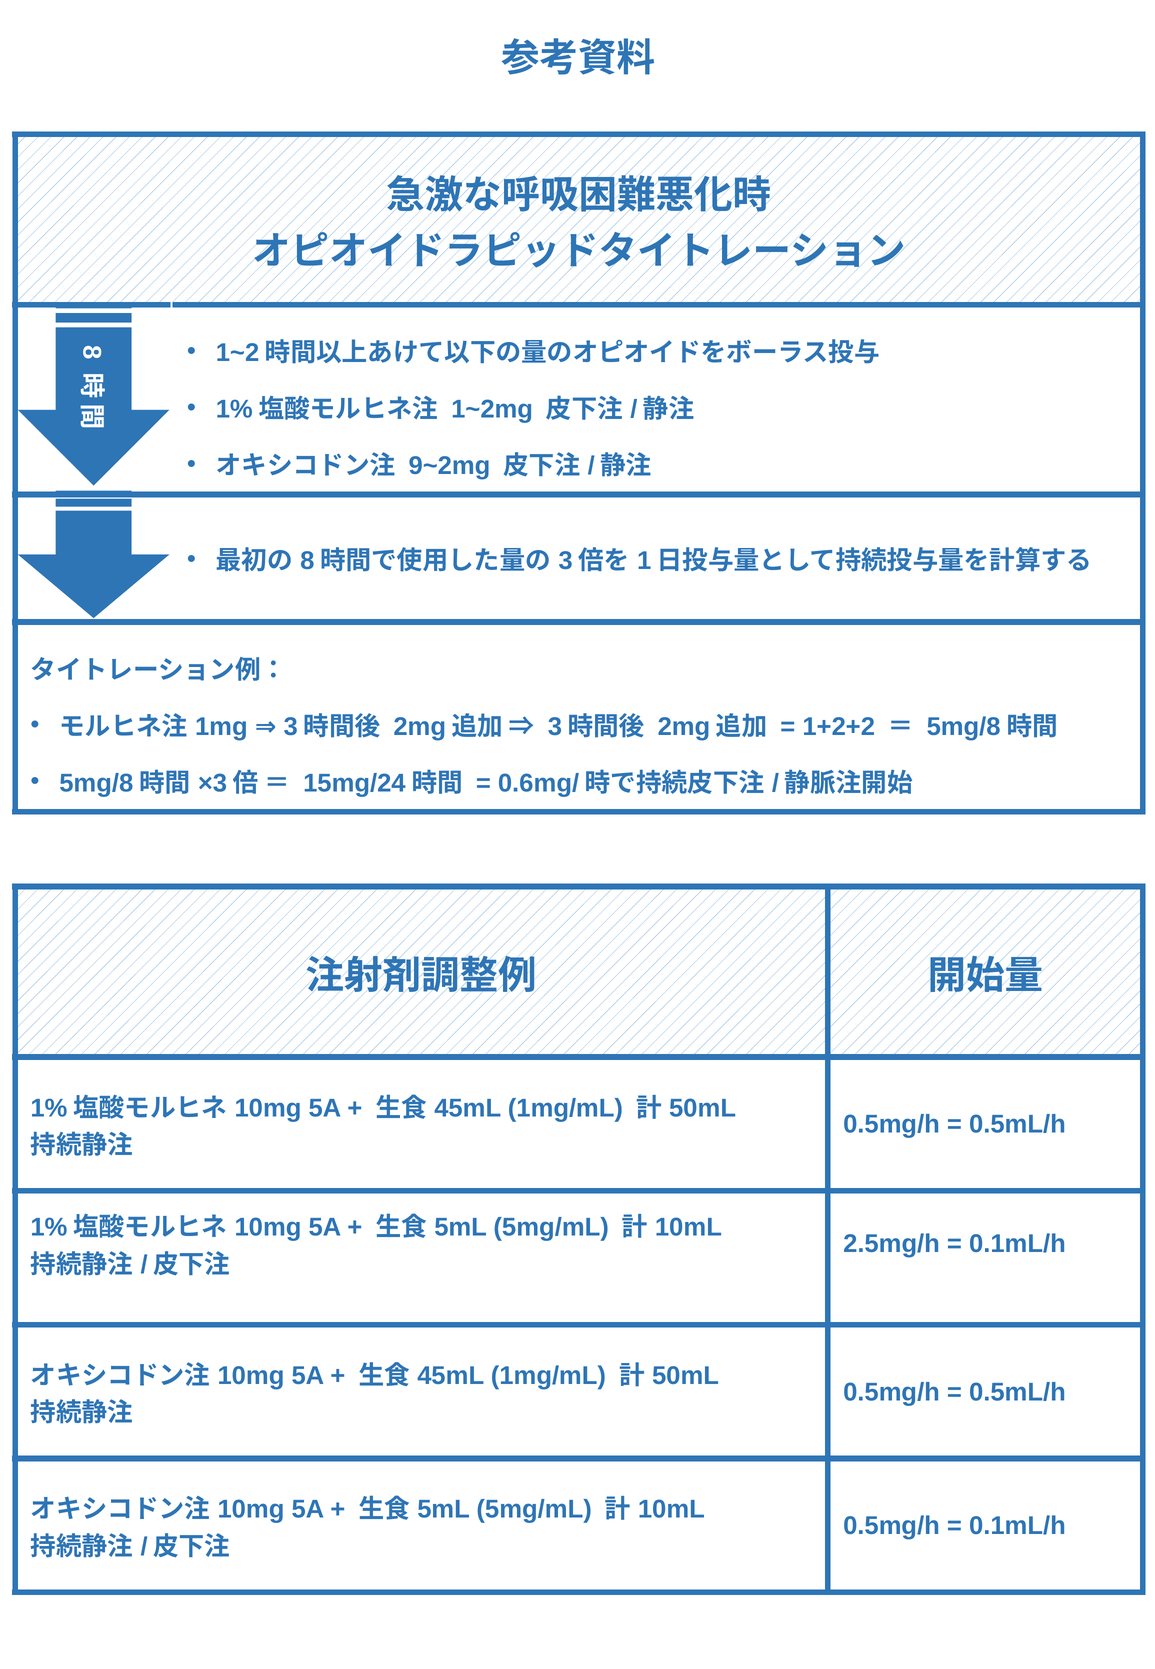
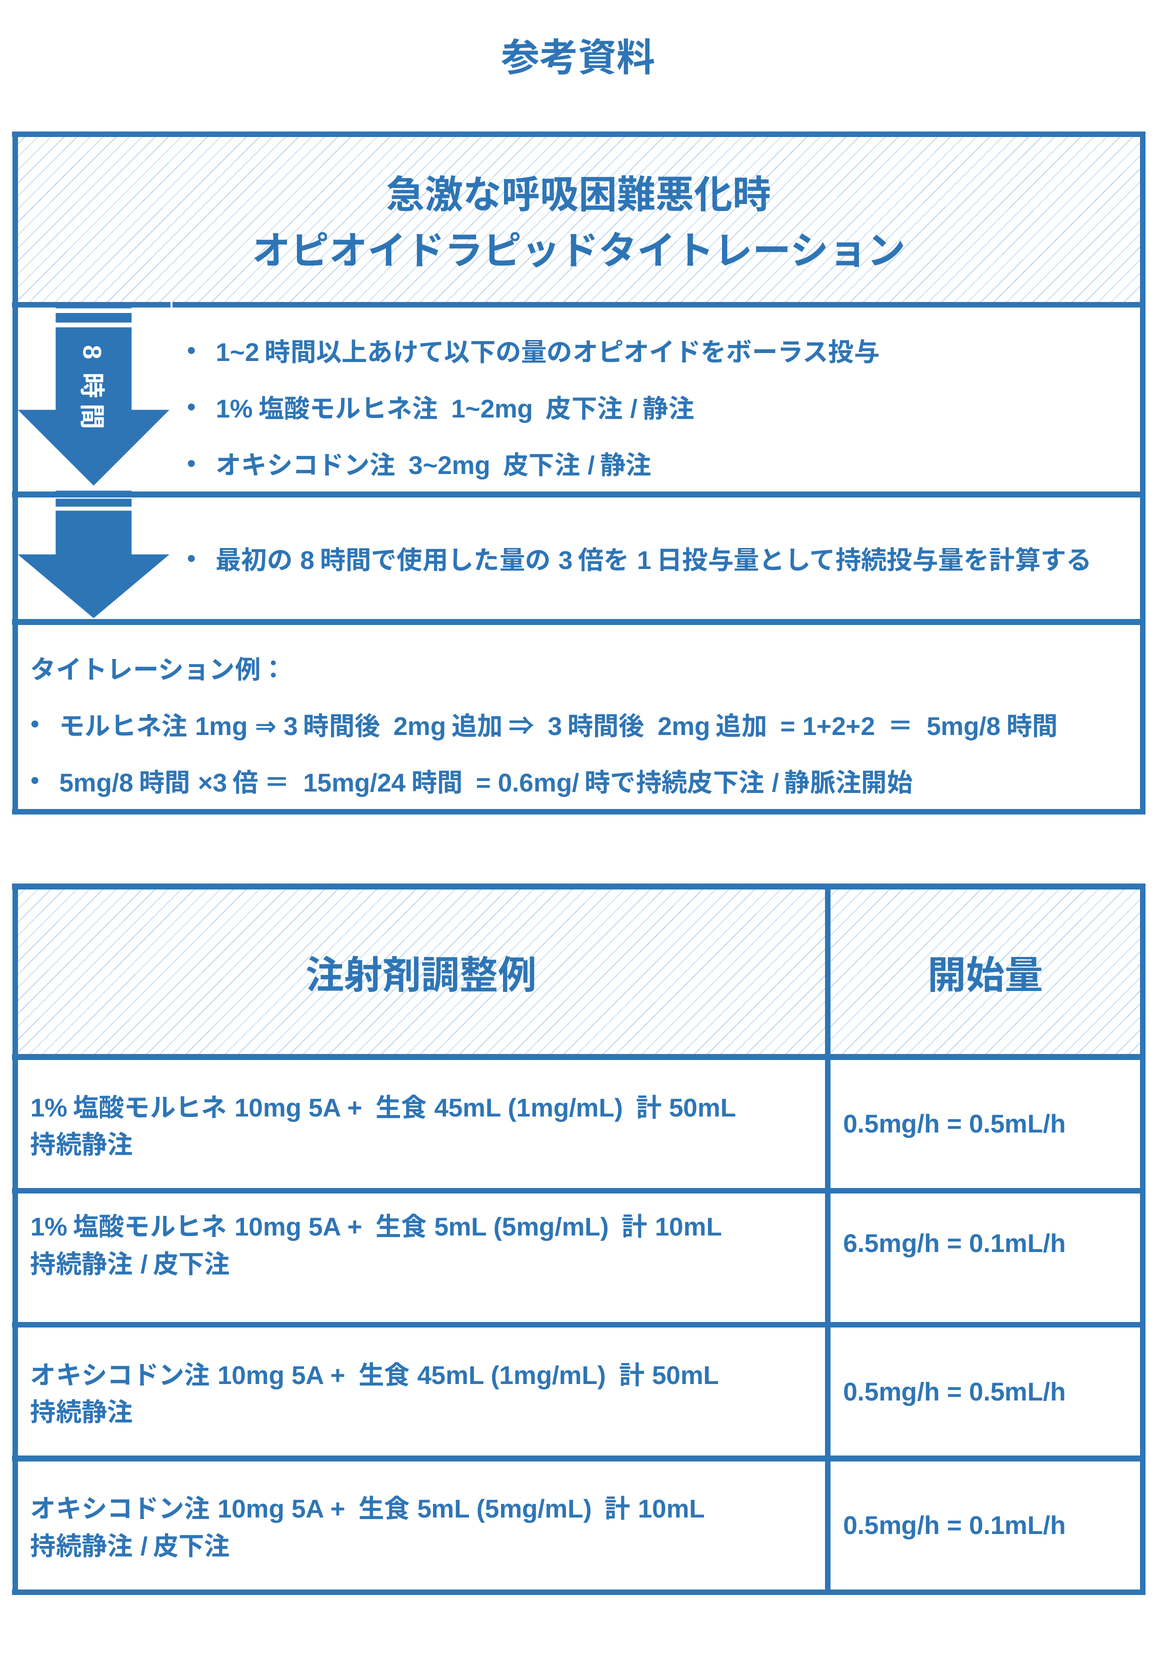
9~2mg: 9~2mg -> 3~2mg
2.5mg/h: 2.5mg/h -> 6.5mg/h
